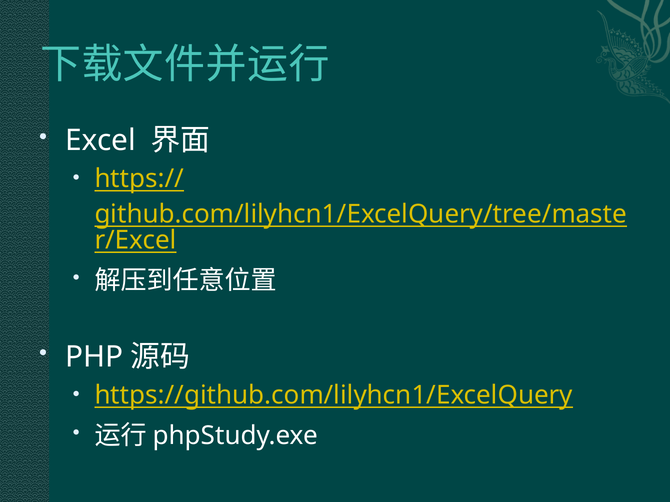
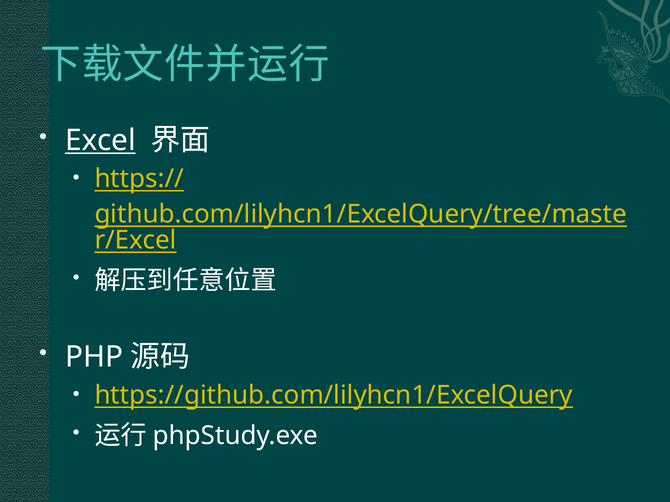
Excel underline: none -> present
